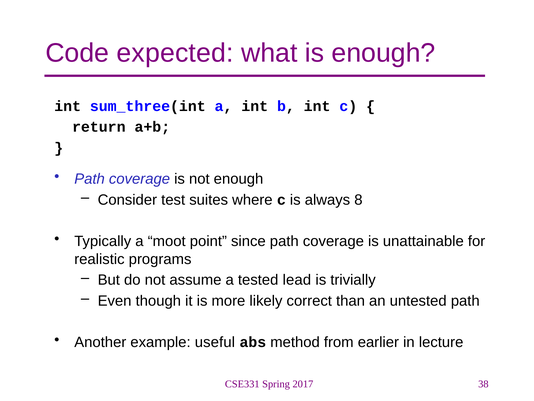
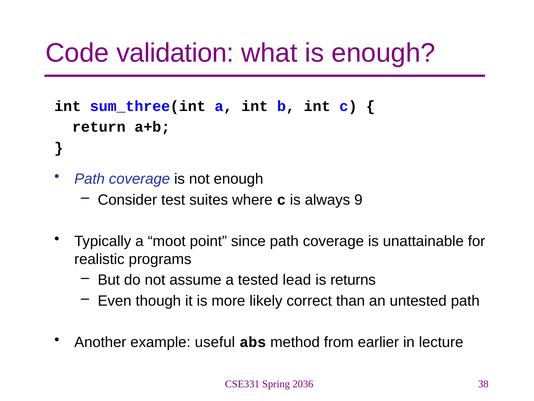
expected: expected -> validation
8: 8 -> 9
trivially: trivially -> returns
2017: 2017 -> 2036
